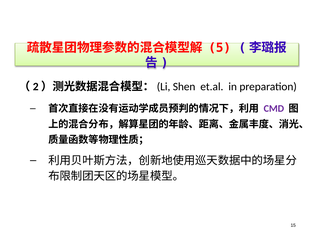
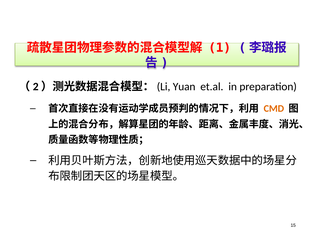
5: 5 -> 1
Shen: Shen -> Yuan
CMD colour: purple -> orange
